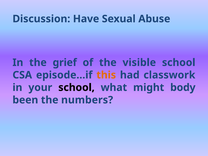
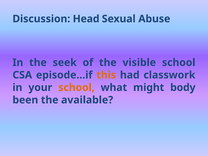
Have: Have -> Head
grief: grief -> seek
school at (76, 87) colour: black -> orange
numbers: numbers -> available
